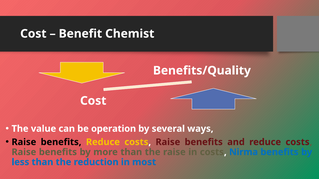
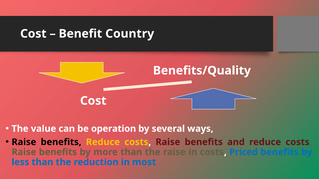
Chemist: Chemist -> Country
Nirma: Nirma -> Priced
